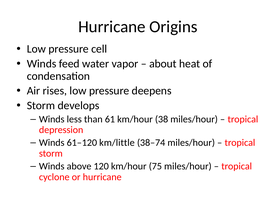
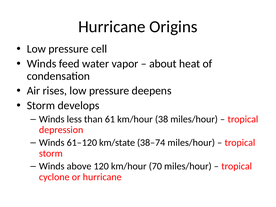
km/little: km/little -> km/state
75: 75 -> 70
